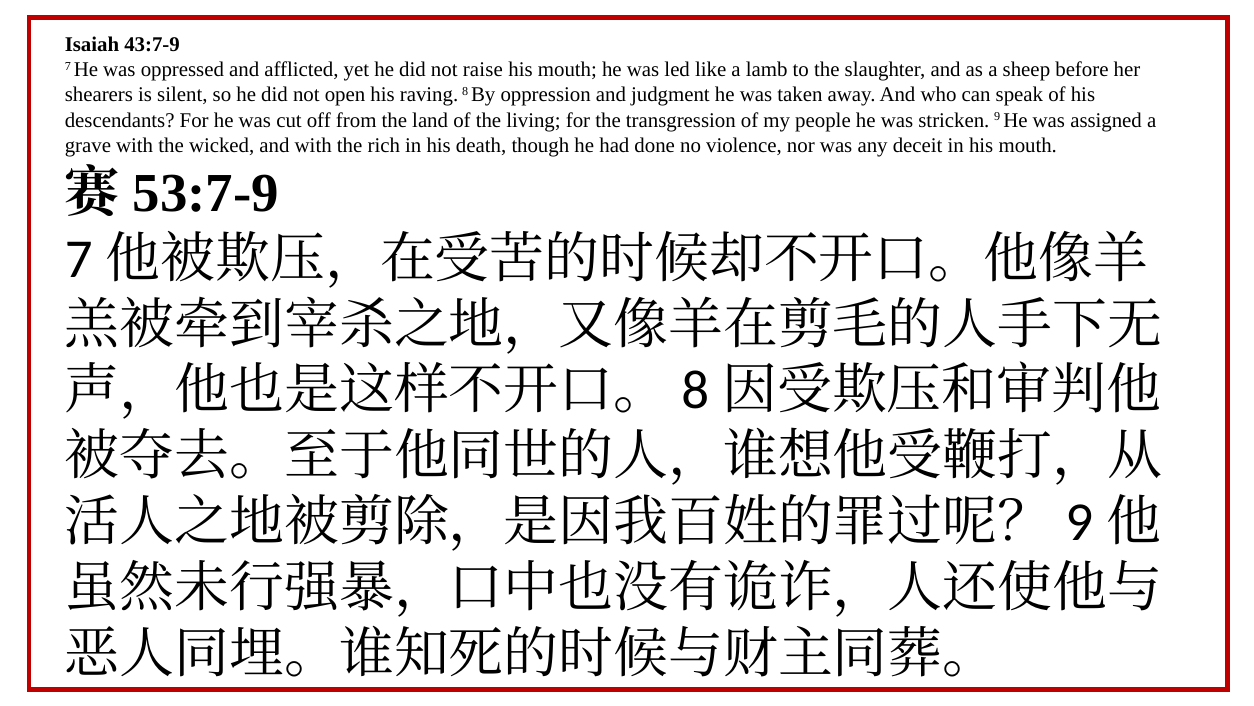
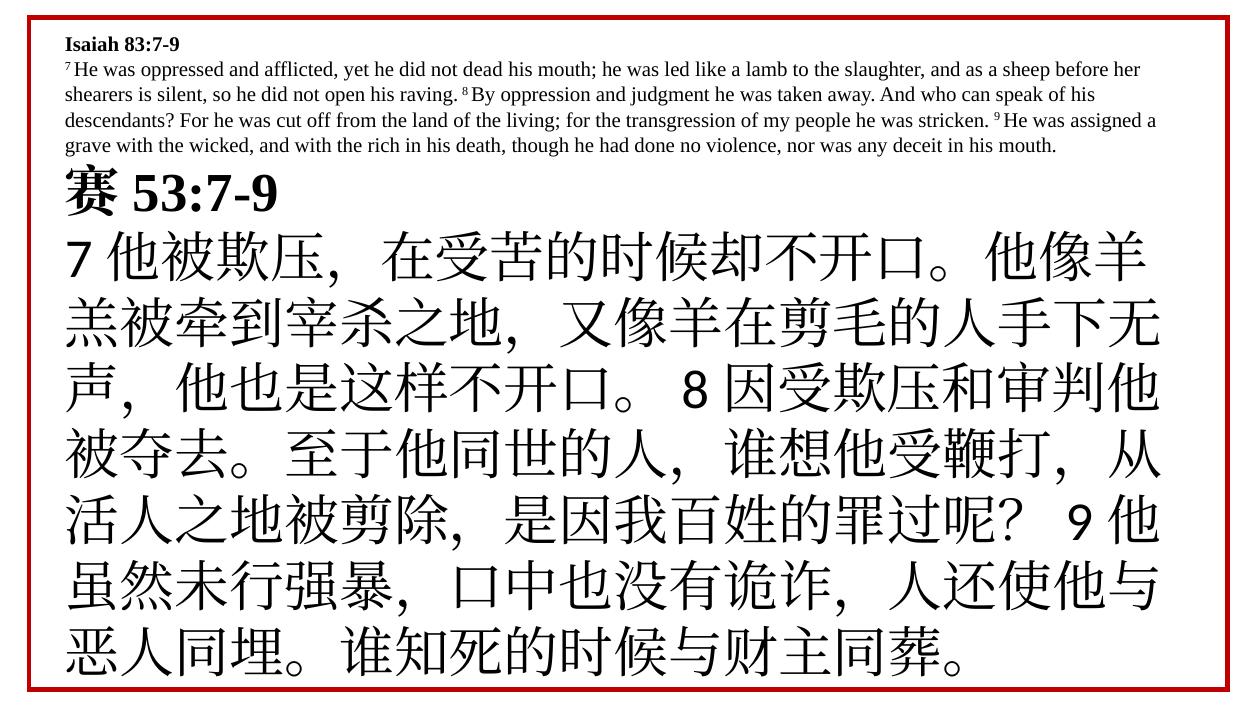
43:7-9: 43:7-9 -> 83:7-9
raise: raise -> dead
